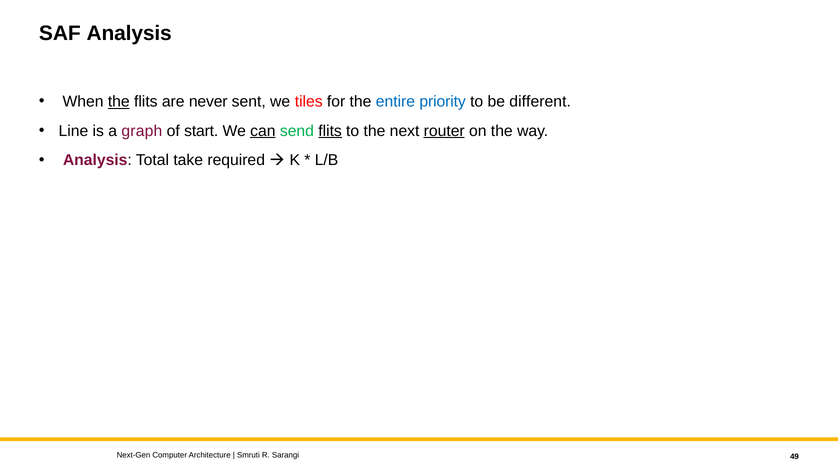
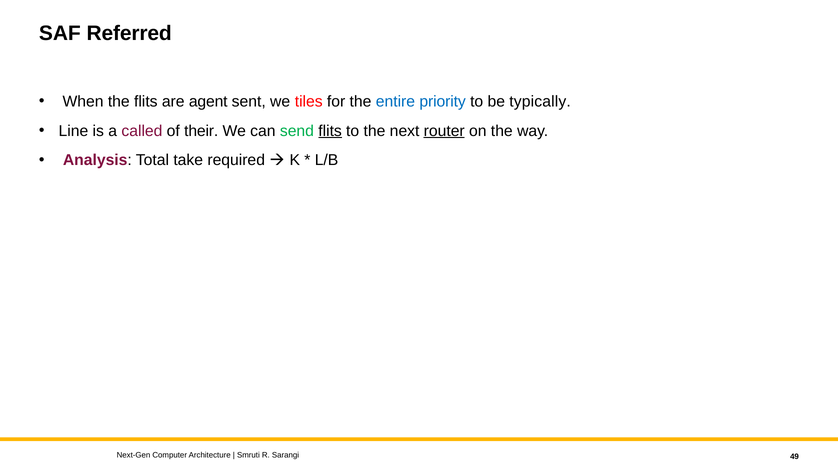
SAF Analysis: Analysis -> Referred
the at (119, 102) underline: present -> none
never: never -> agent
different: different -> typically
graph: graph -> called
start: start -> their
can underline: present -> none
